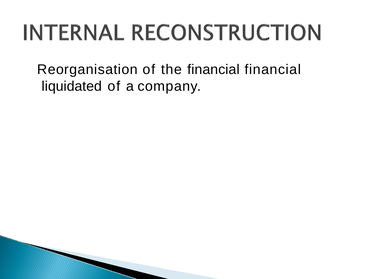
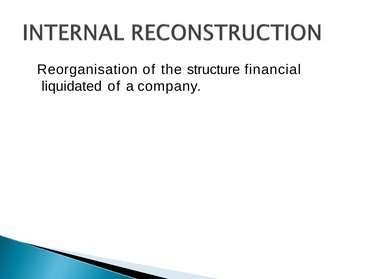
the financial: financial -> structure
